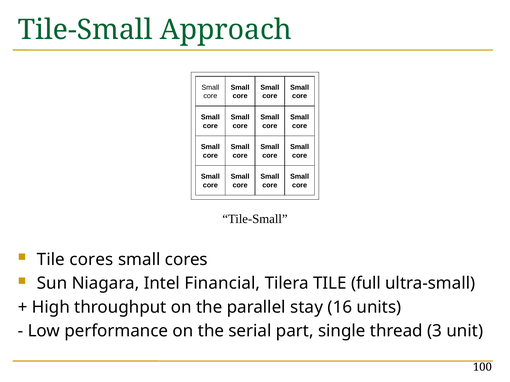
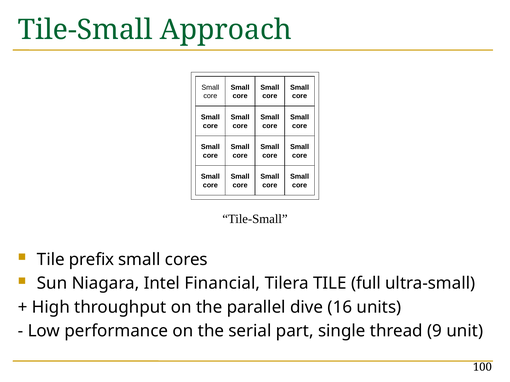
Tile cores: cores -> prefix
stay: stay -> dive
3: 3 -> 9
